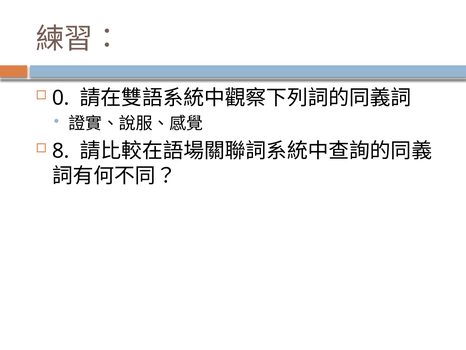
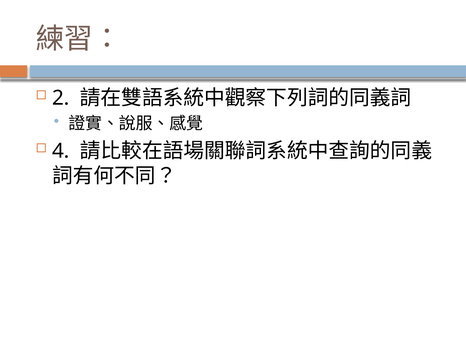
0: 0 -> 2
8: 8 -> 4
